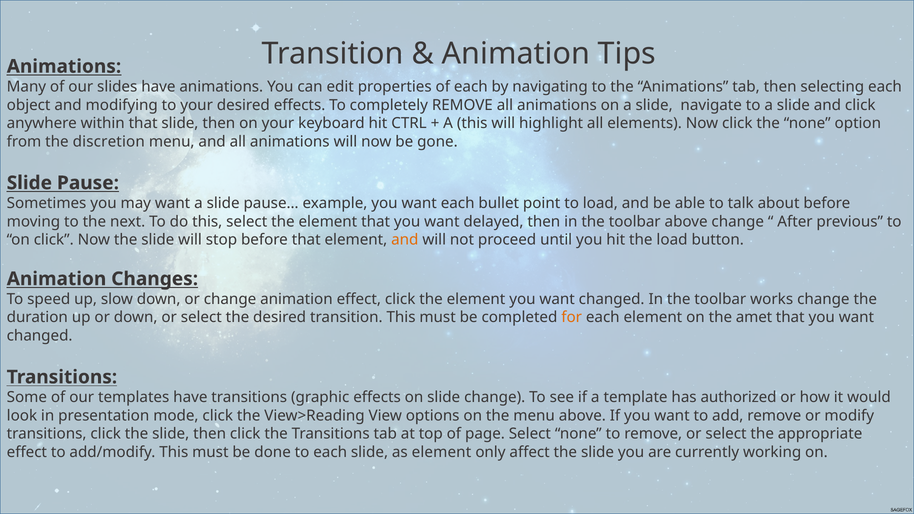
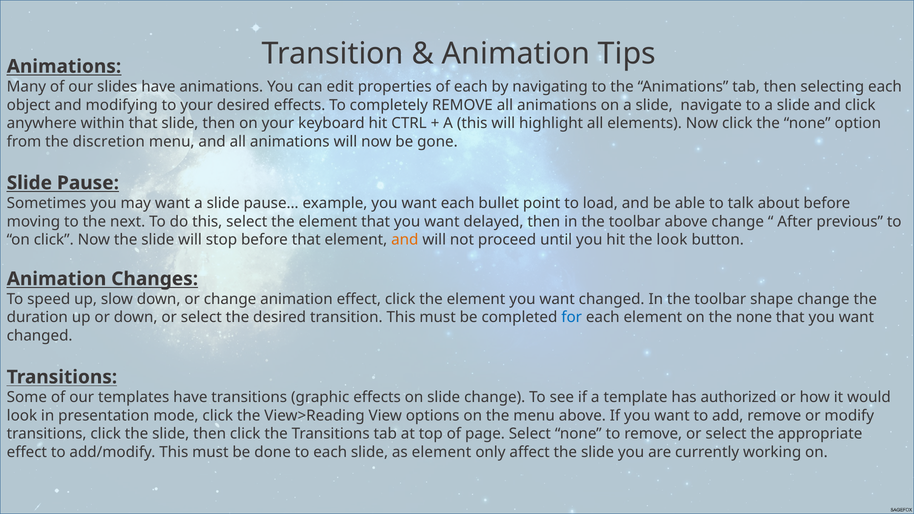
the load: load -> look
works: works -> shape
for colour: orange -> blue
on the amet: amet -> none
